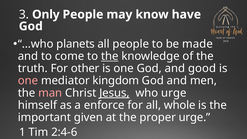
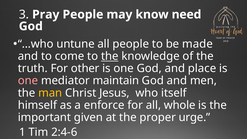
Only: Only -> Pray
have: have -> need
planets: planets -> untune
good: good -> place
kingdom: kingdom -> maintain
man colour: pink -> yellow
Jesus underline: present -> none
who urge: urge -> itself
